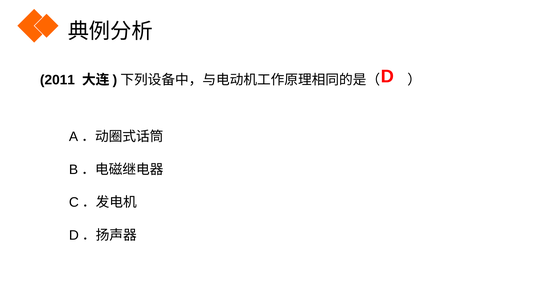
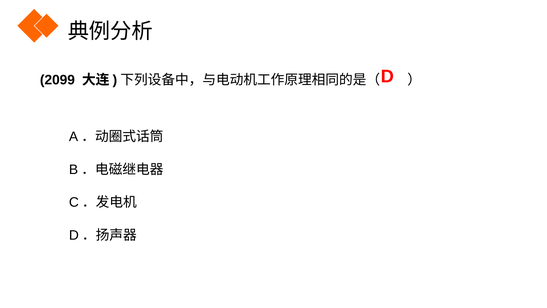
2011: 2011 -> 2099
